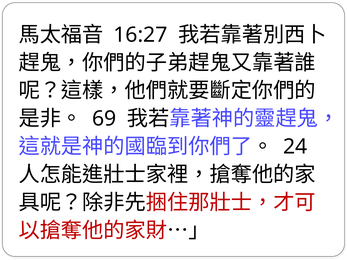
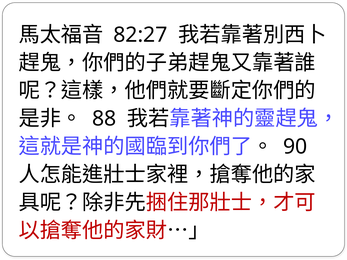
16:27: 16:27 -> 82:27
69: 69 -> 88
24: 24 -> 90
